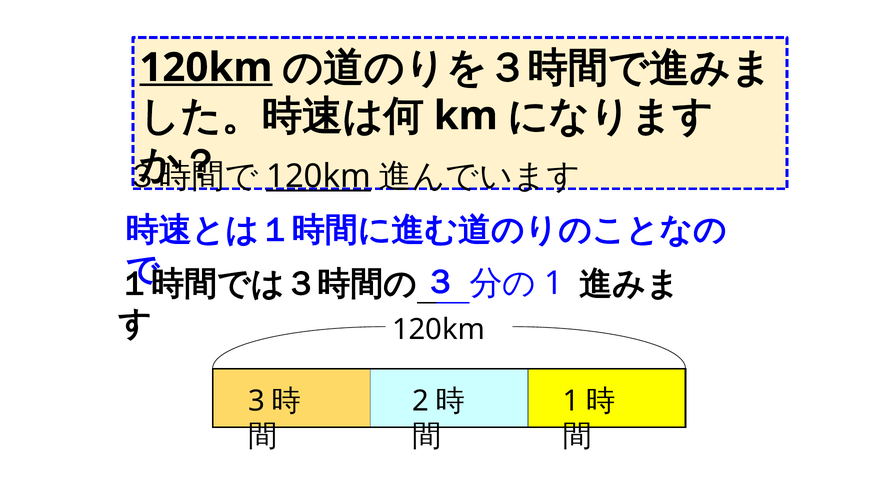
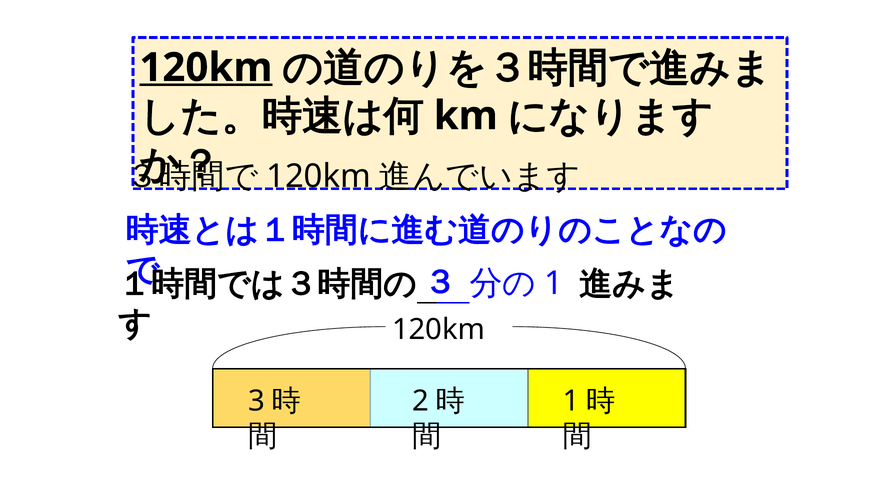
120km at (319, 176) underline: present -> none
